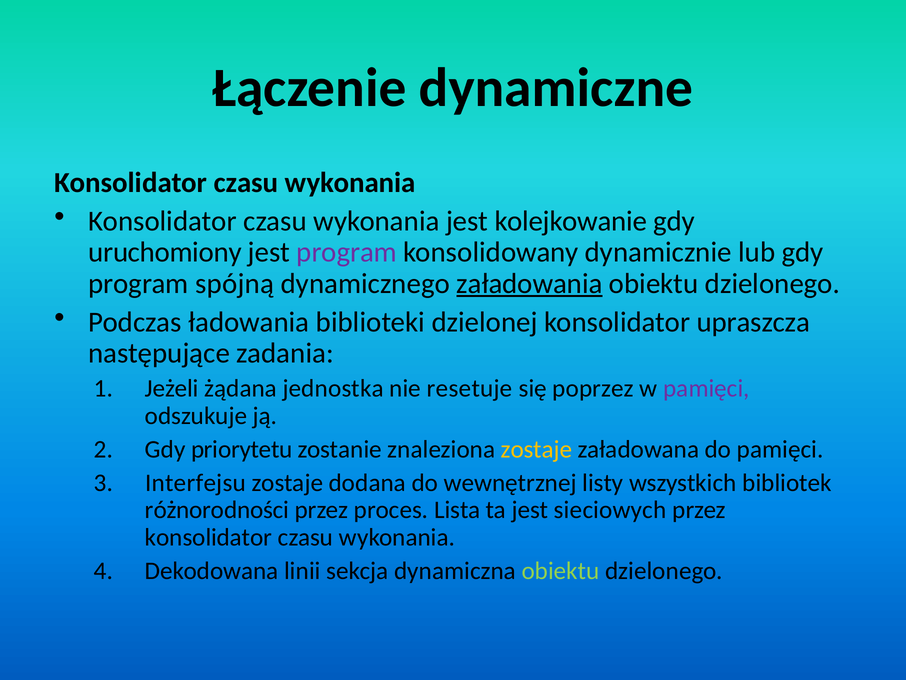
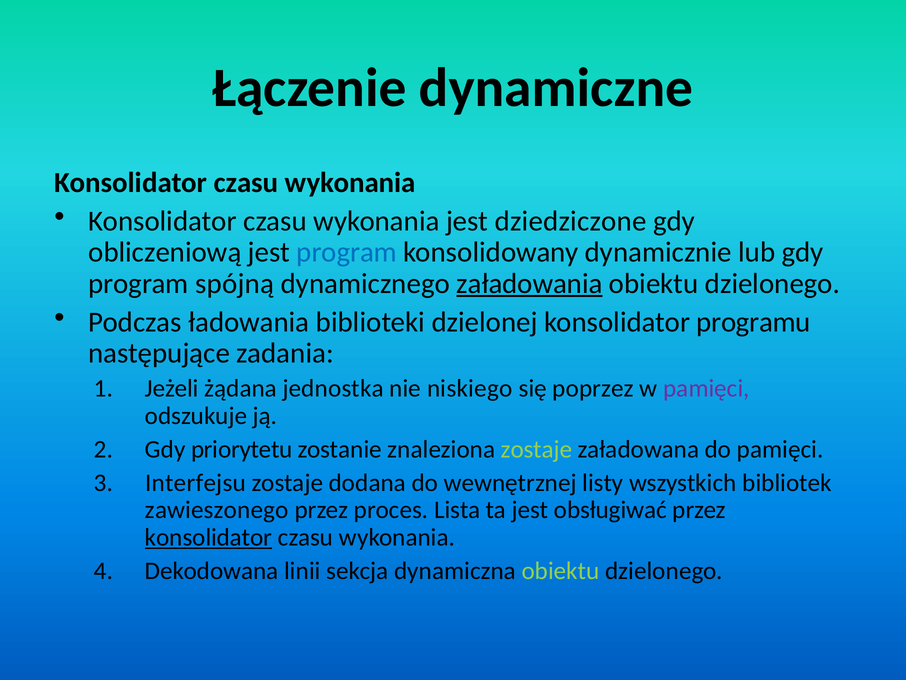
kolejkowanie: kolejkowanie -> dziedziczone
uruchomiony: uruchomiony -> obliczeniową
program at (347, 252) colour: purple -> blue
upraszcza: upraszcza -> programu
resetuje: resetuje -> niskiego
zostaje at (536, 449) colour: yellow -> light green
różnorodności: różnorodności -> zawieszonego
sieciowych: sieciowych -> obsługiwać
konsolidator at (209, 537) underline: none -> present
